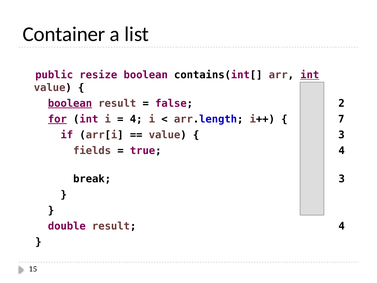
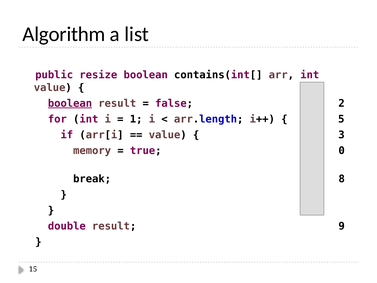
Container: Container -> Algorithm
int at (310, 75) underline: present -> none
for underline: present -> none
4 at (136, 119): 4 -> 1
7: 7 -> 5
fields: fields -> memory
true 4: 4 -> 0
break 3: 3 -> 8
result 4: 4 -> 9
